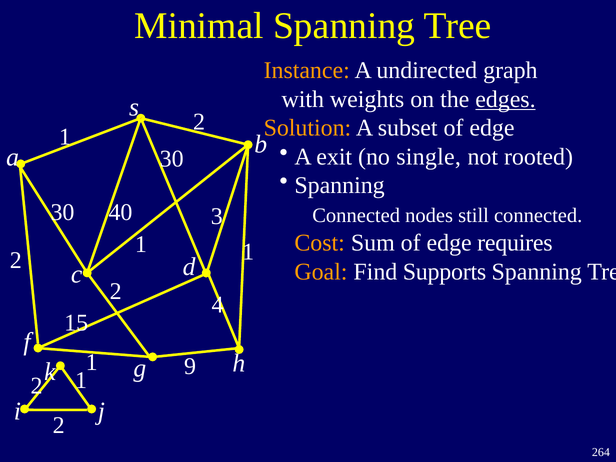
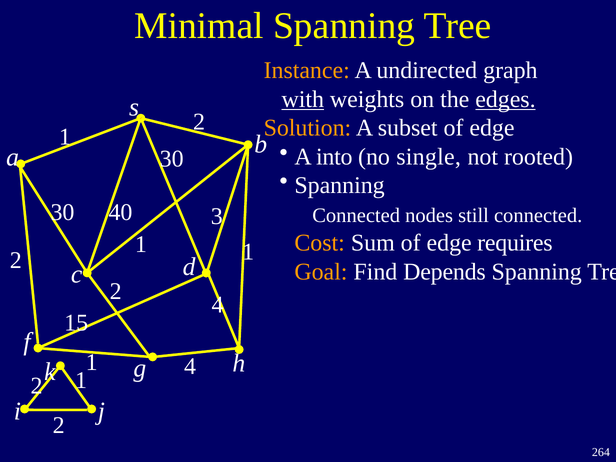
with underline: none -> present
exit: exit -> into
Supports: Supports -> Depends
1 9: 9 -> 4
